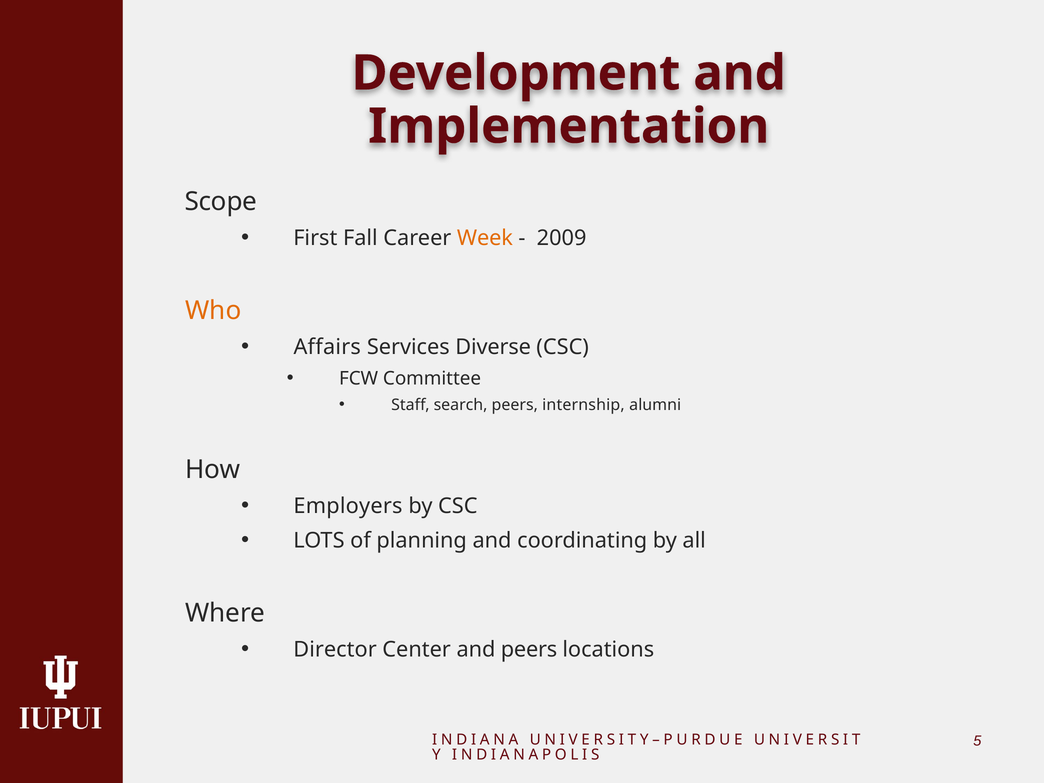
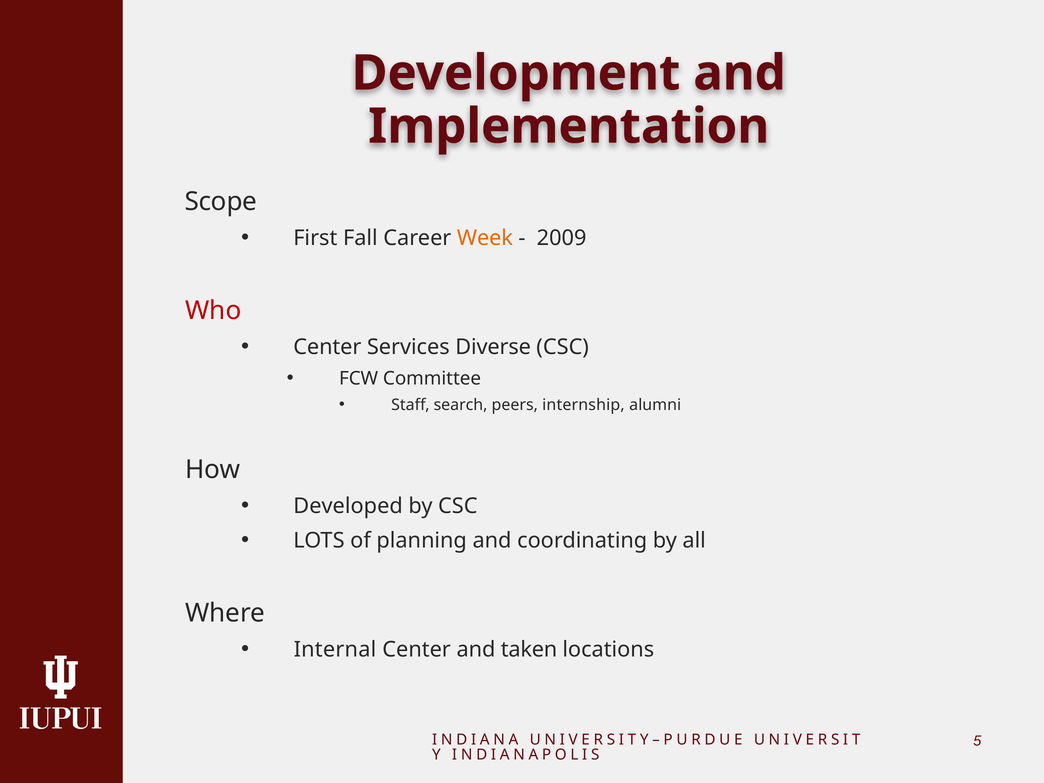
Who colour: orange -> red
Affairs at (327, 347): Affairs -> Center
Employers: Employers -> Developed
Director: Director -> Internal
and peers: peers -> taken
